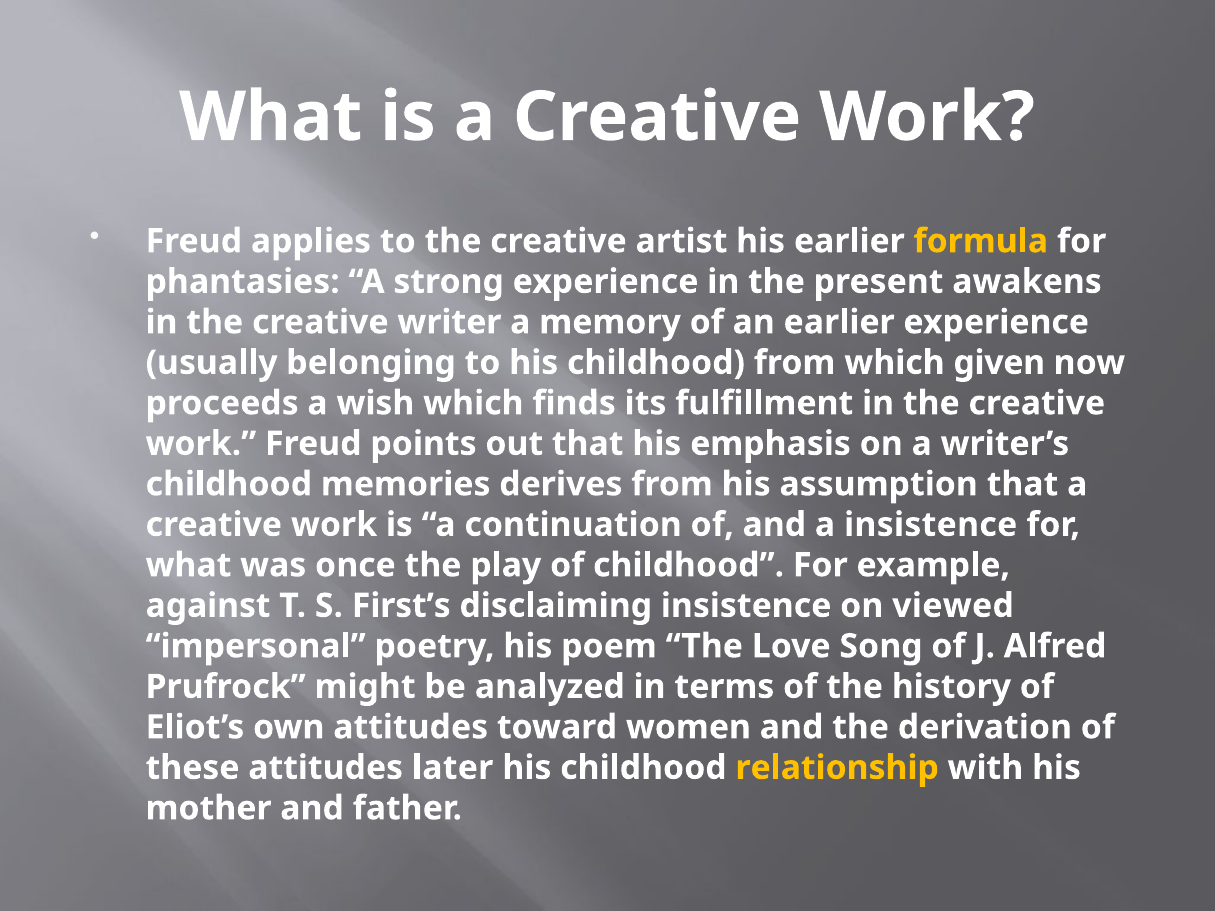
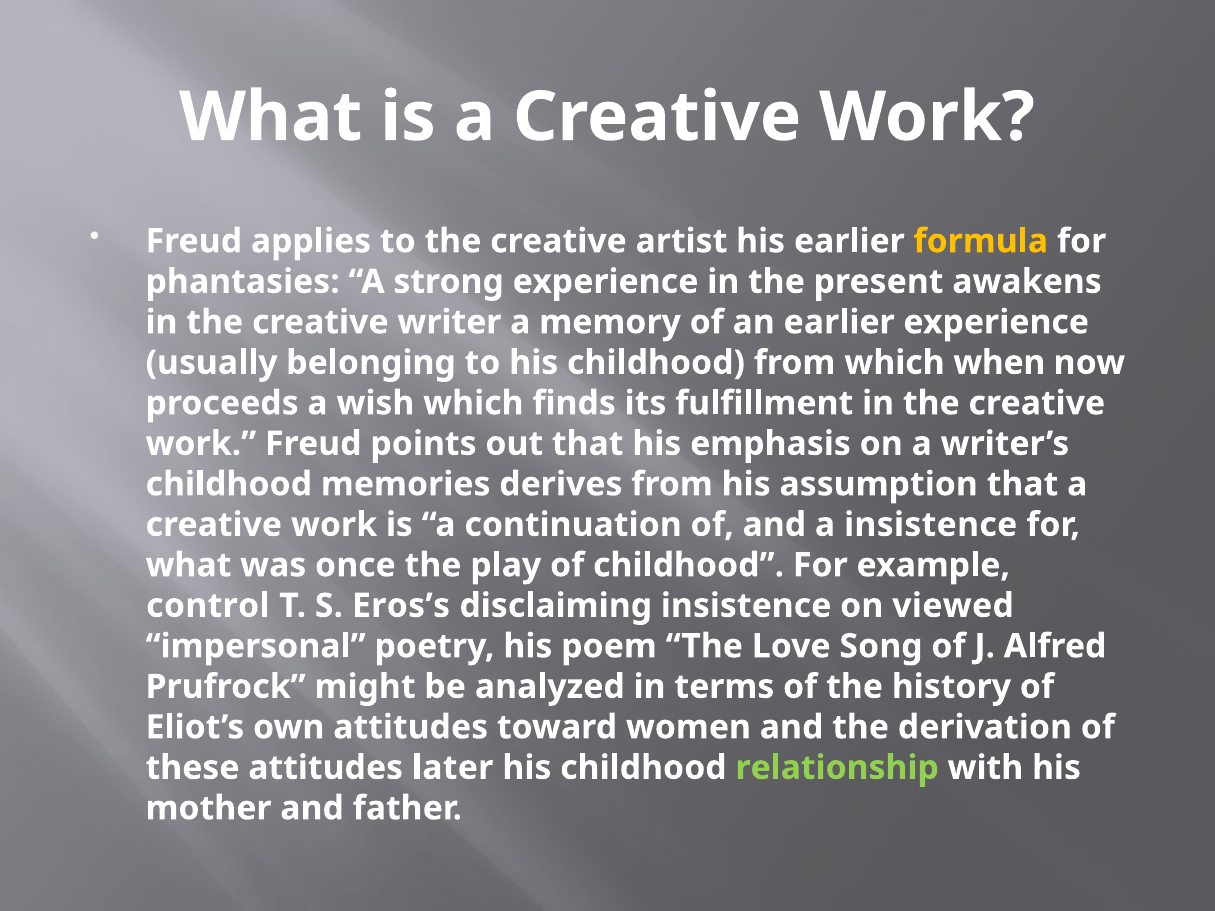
given: given -> when
against: against -> control
First’s: First’s -> Eros’s
relationship colour: yellow -> light green
